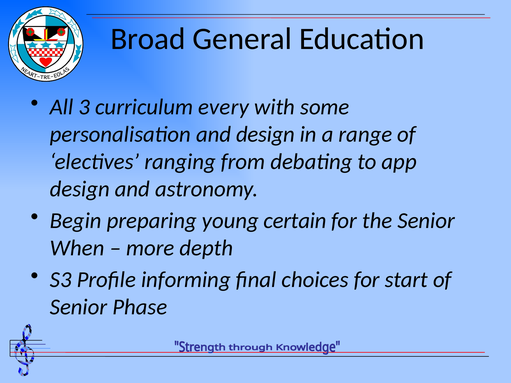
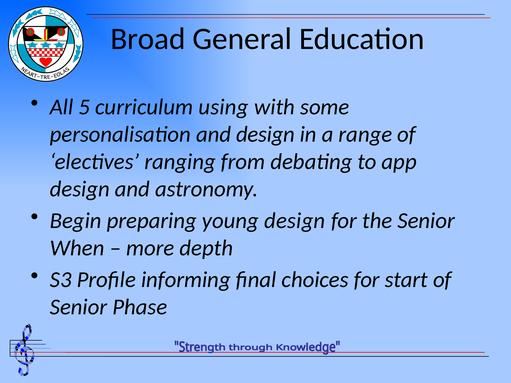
3: 3 -> 5
every: every -> using
young certain: certain -> design
